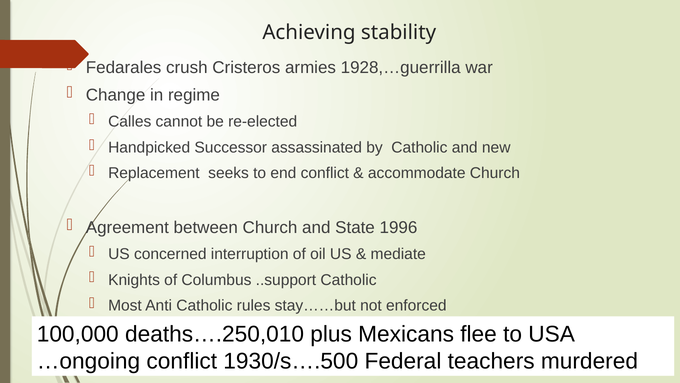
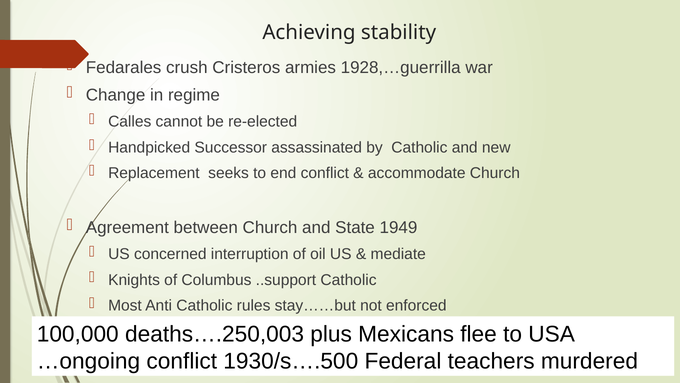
1996: 1996 -> 1949
deaths….250,010: deaths….250,010 -> deaths….250,003
